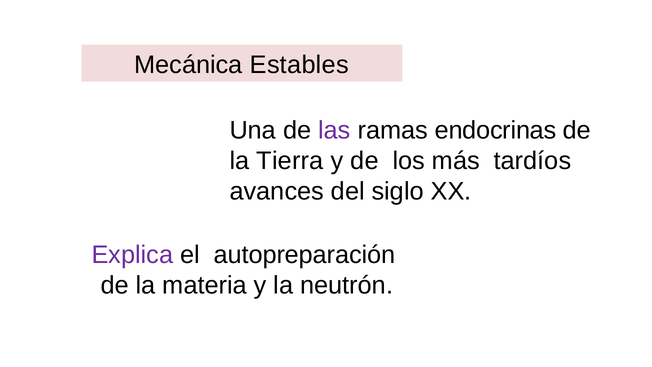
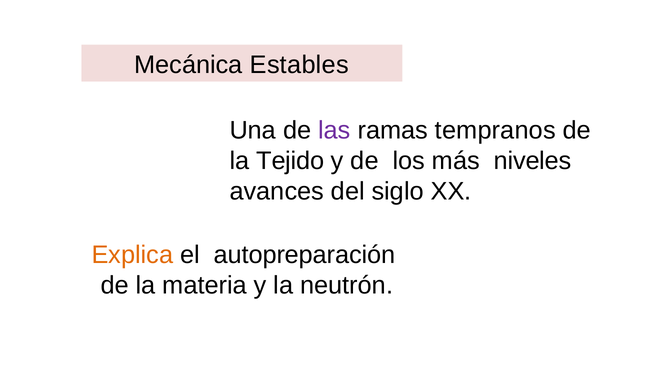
endocrinas: endocrinas -> tempranos
Tierra: Tierra -> Tejido
tardíos: tardíos -> niveles
Explica colour: purple -> orange
